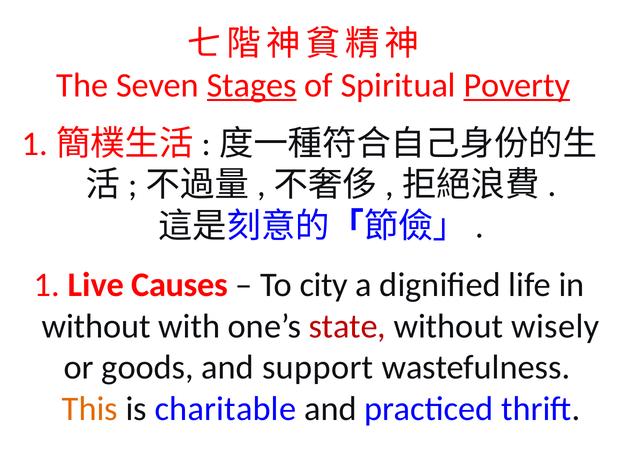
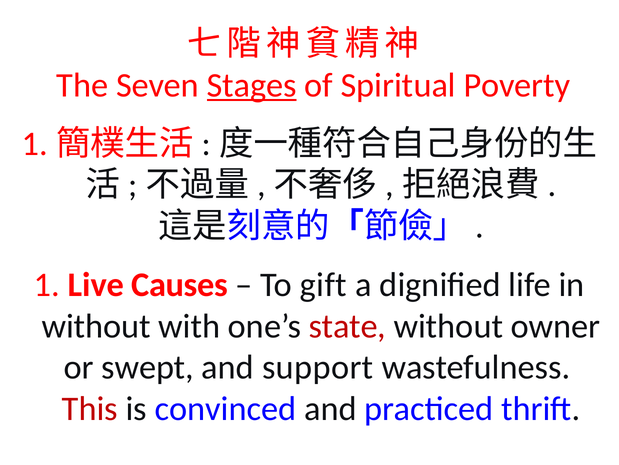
Poverty underline: present -> none
city: city -> gift
wisely: wisely -> owner
goods: goods -> swept
This colour: orange -> red
charitable: charitable -> convinced
